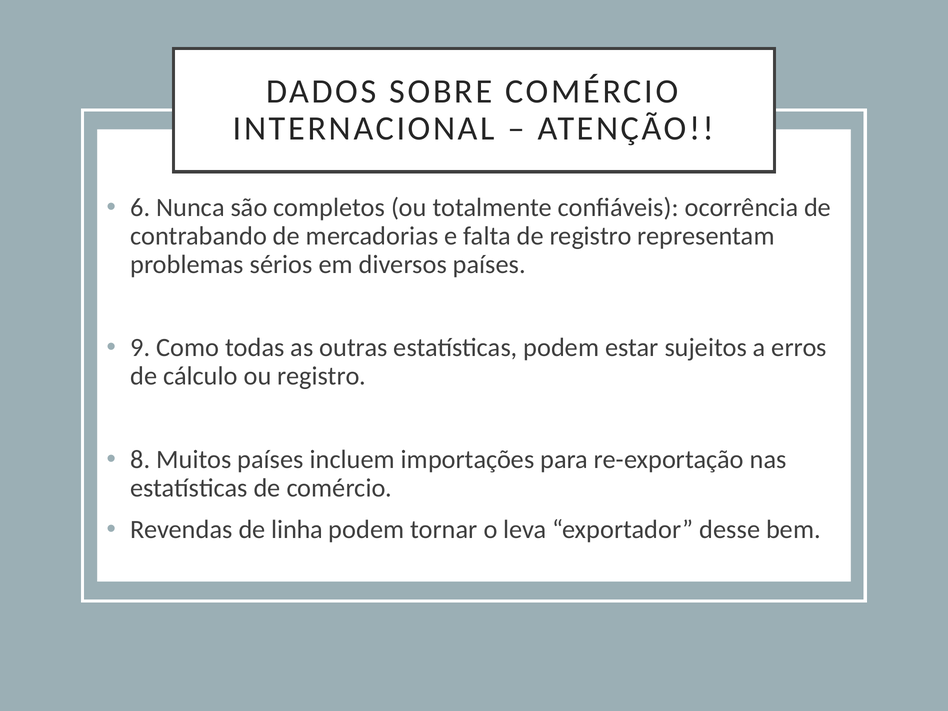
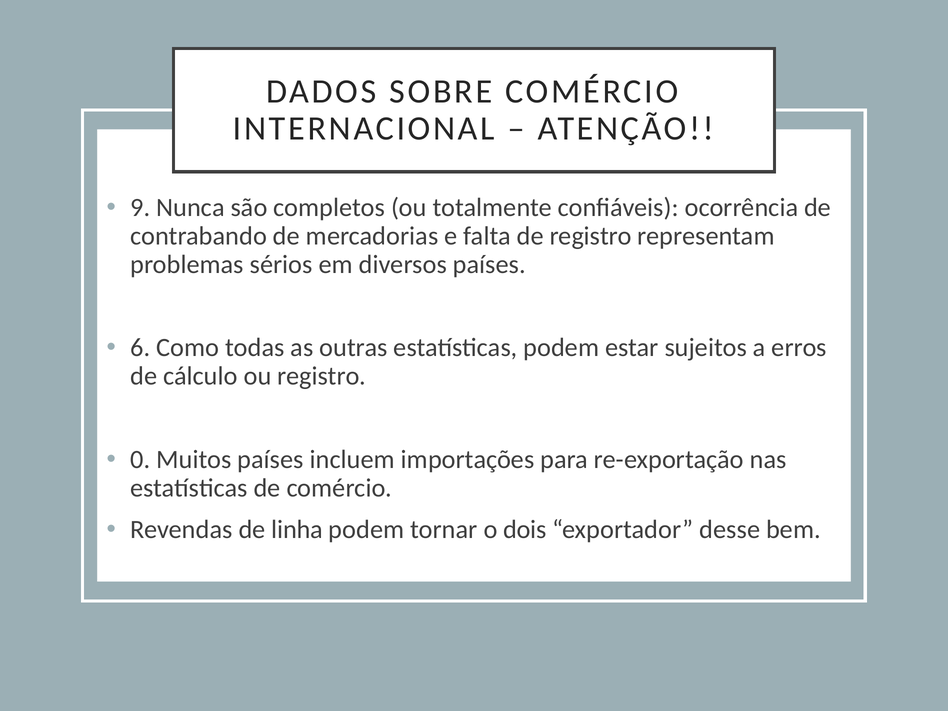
6: 6 -> 9
9: 9 -> 6
8: 8 -> 0
leva: leva -> dois
